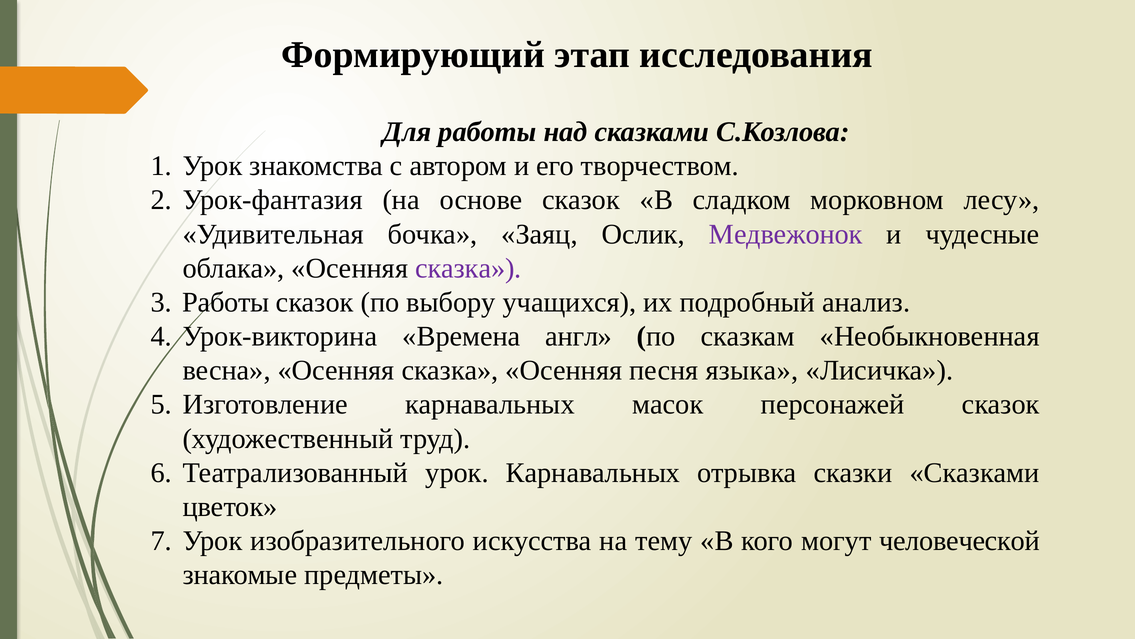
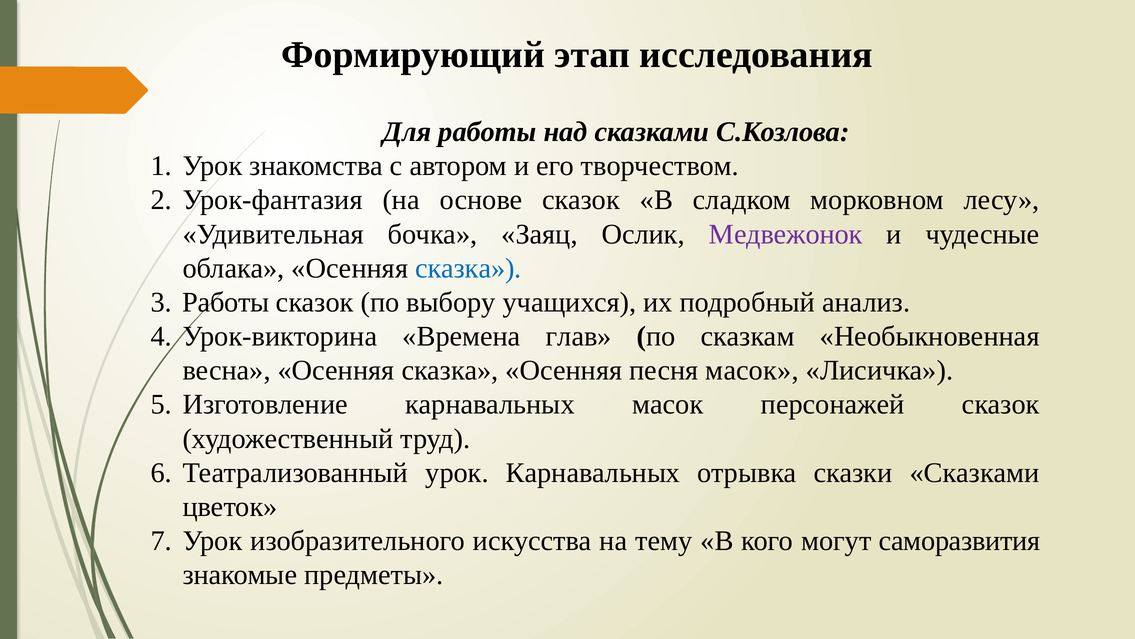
сказка at (468, 268) colour: purple -> blue
англ: англ -> глав
песня языка: языка -> масок
человеческой: человеческой -> саморазвития
